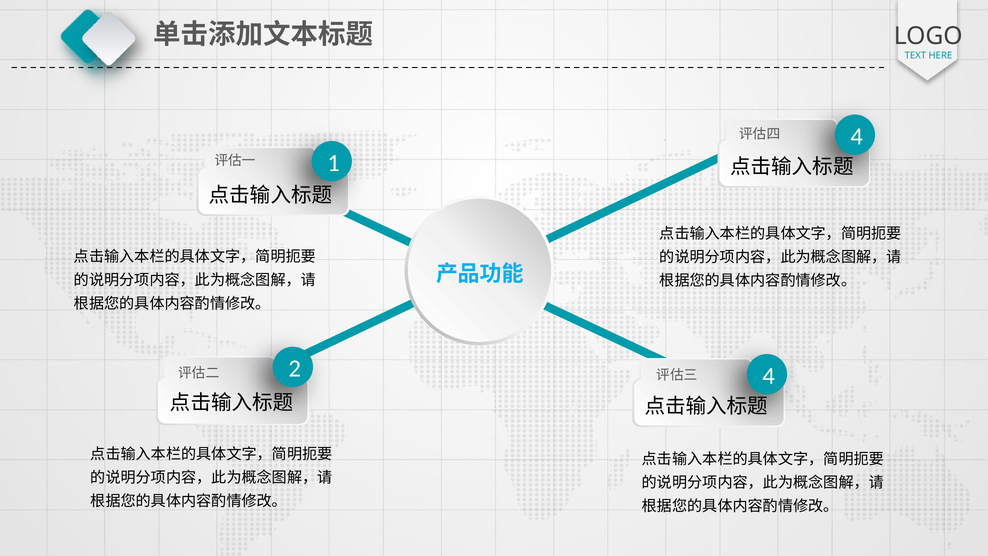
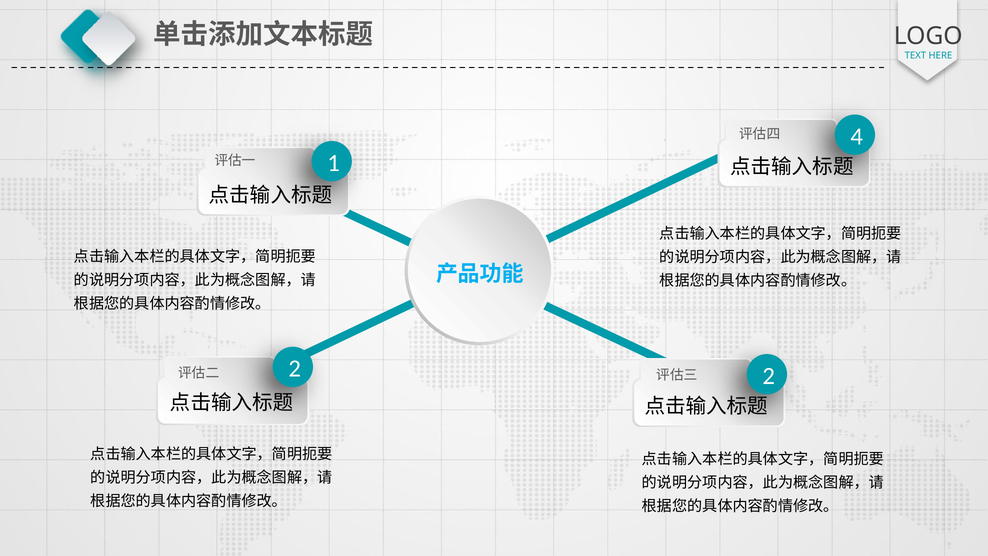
2 4: 4 -> 2
